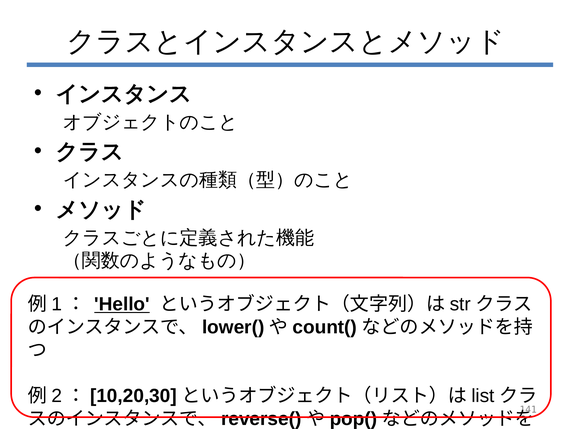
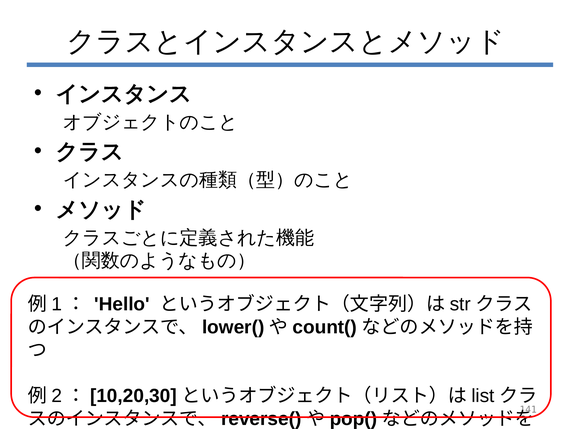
Hello underline: present -> none
